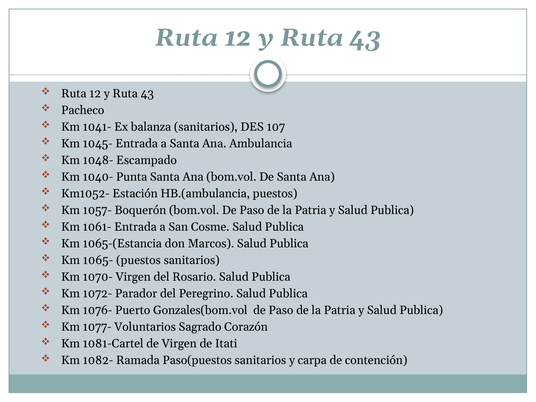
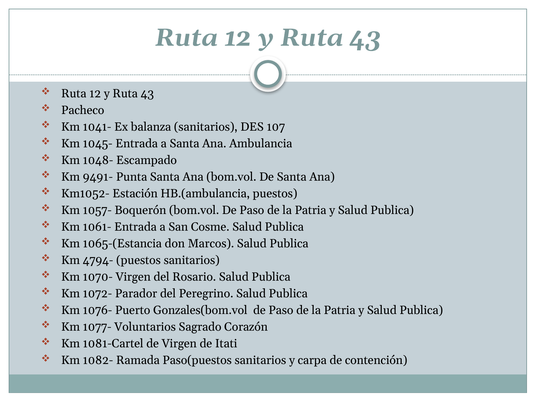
1040-: 1040- -> 9491-
1065-: 1065- -> 4794-
